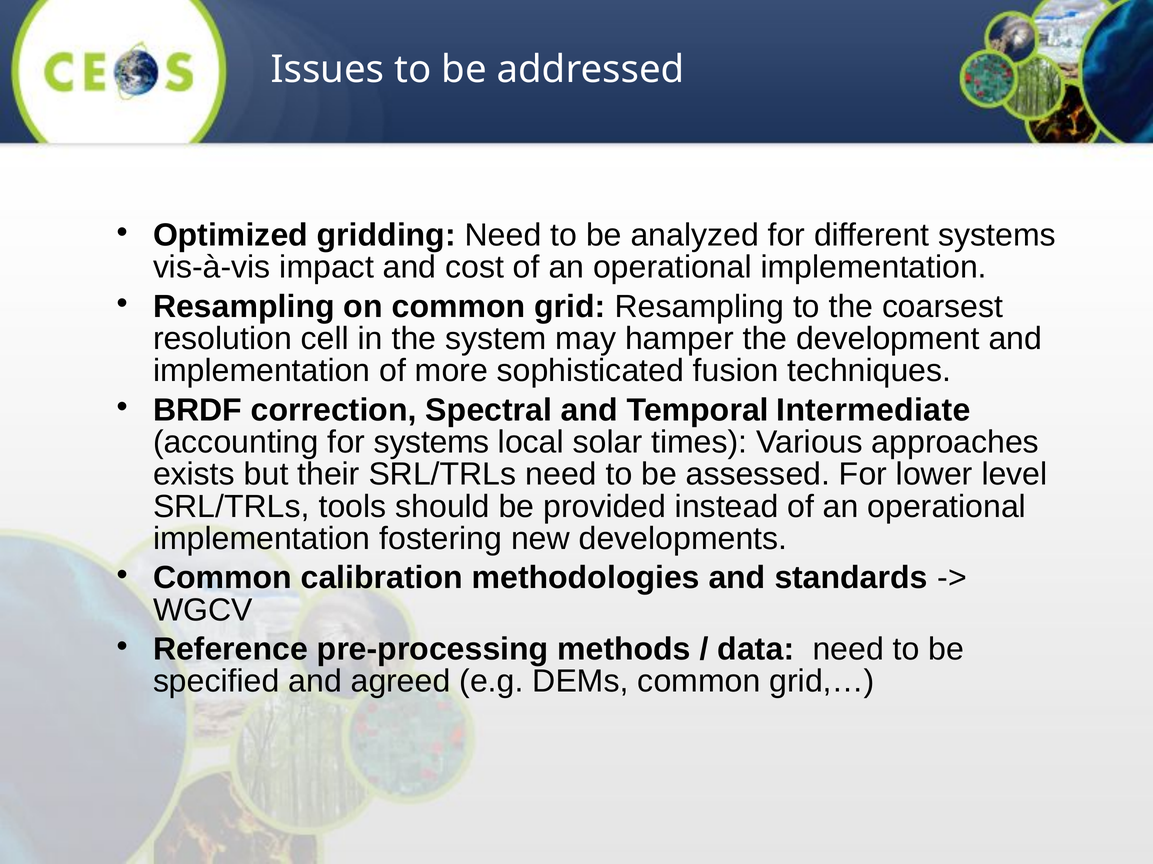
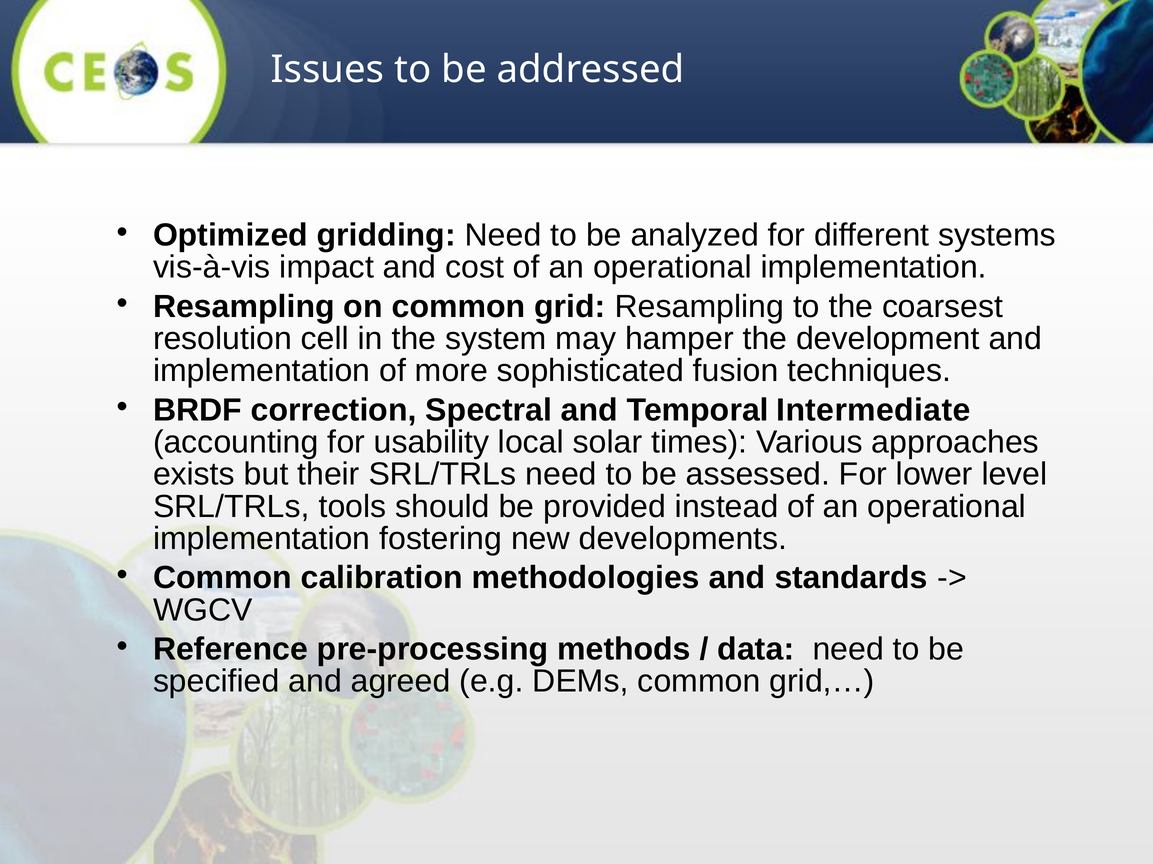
for systems: systems -> usability
